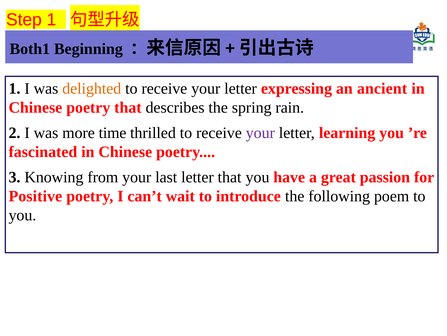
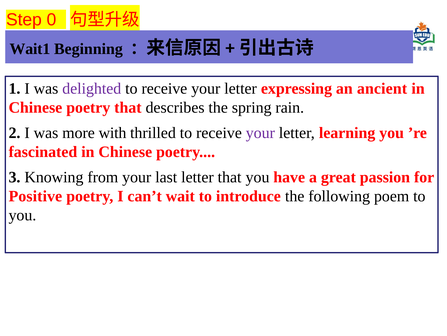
Step 1: 1 -> 0
Both1: Both1 -> Wait1
delighted colour: orange -> purple
time: time -> with
